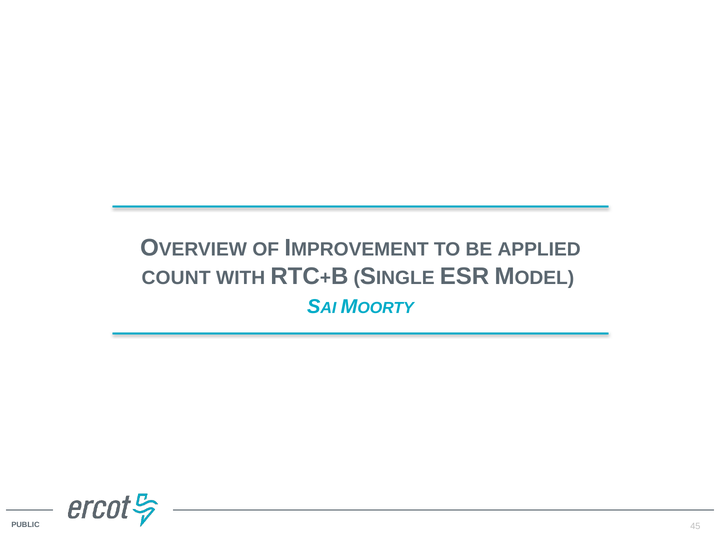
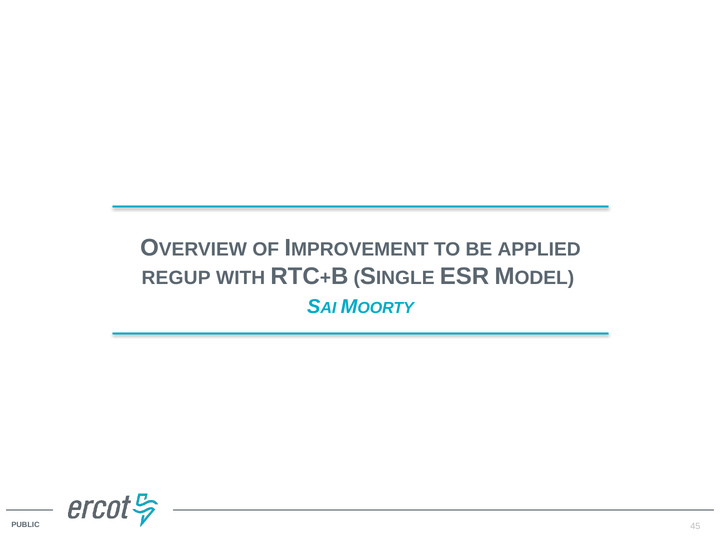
COUNT: COUNT -> REGUP
